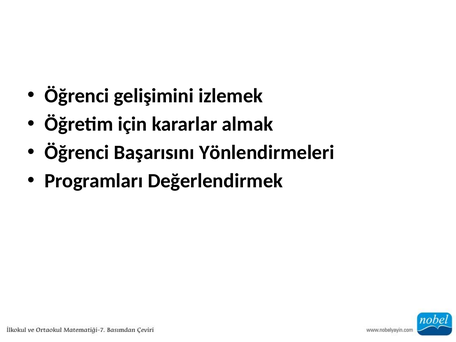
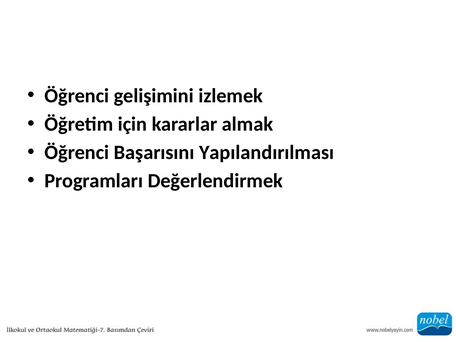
Yönlendirmeleri: Yönlendirmeleri -> Yapılandırılması
